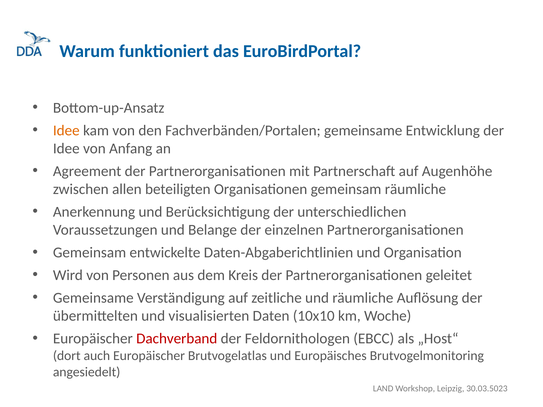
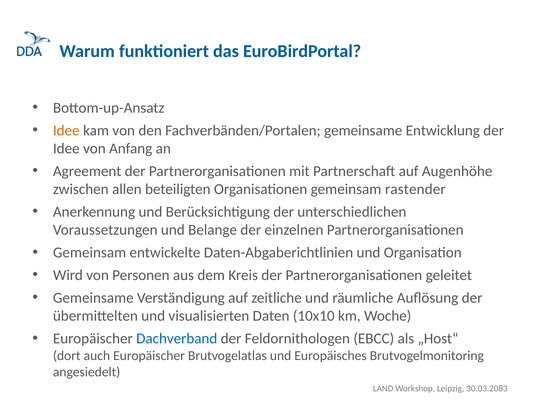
gemeinsam räumliche: räumliche -> rastender
Dachverband colour: red -> blue
30.03.5023: 30.03.5023 -> 30.03.2083
